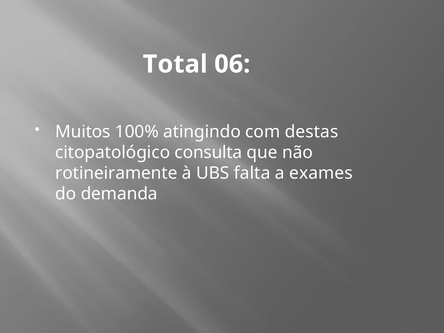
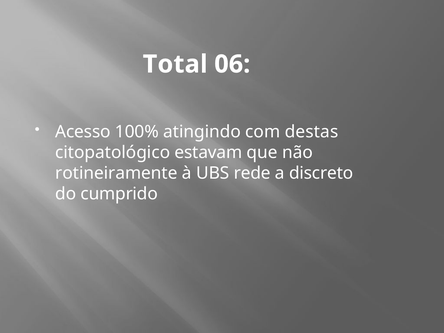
Muitos: Muitos -> Acesso
consulta: consulta -> estavam
falta: falta -> rede
exames: exames -> discreto
demanda: demanda -> cumprido
